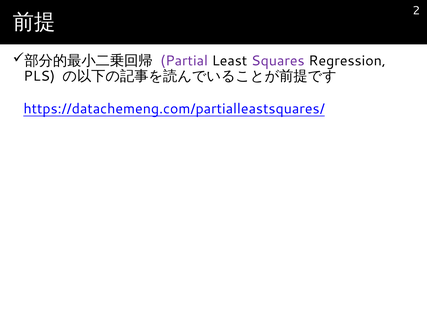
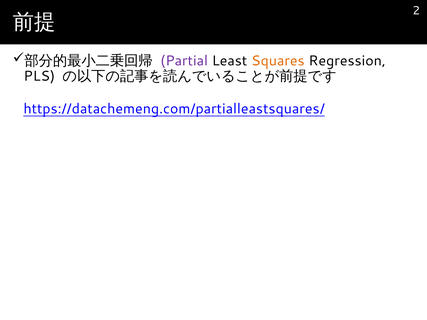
Squares colour: purple -> orange
